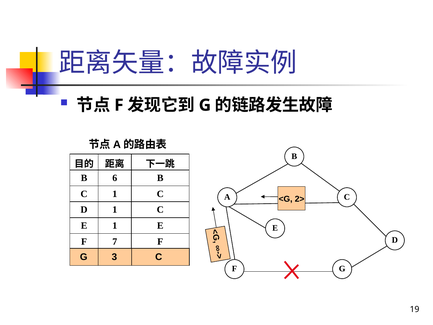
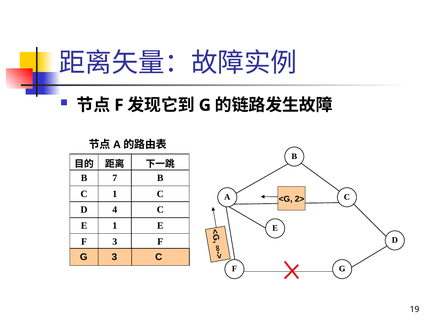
6: 6 -> 7
D 1: 1 -> 4
F 7: 7 -> 3
